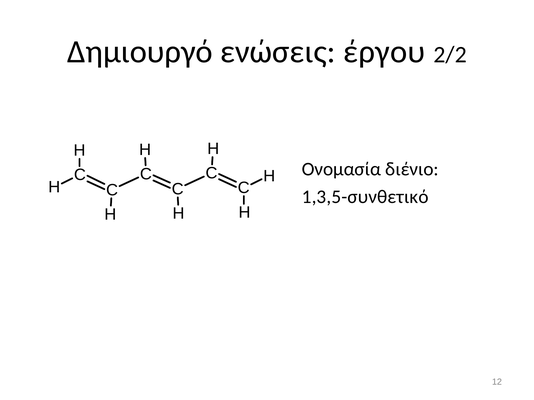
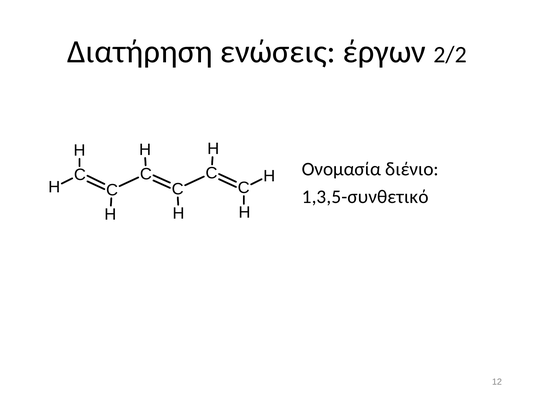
Δημιουργό: Δημιουργό -> Διατήρηση
έργου: έργου -> έργων
